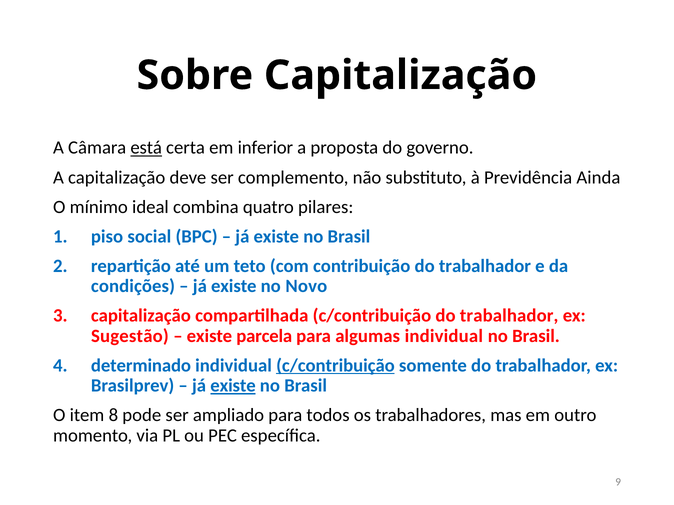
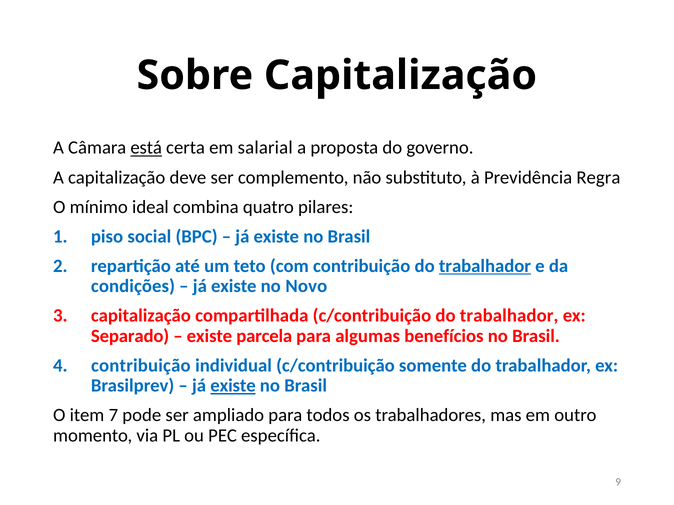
inferior: inferior -> salarial
Ainda: Ainda -> Regra
trabalhador at (485, 266) underline: none -> present
Sugestão: Sugestão -> Separado
algumas individual: individual -> benefícios
determinado at (141, 366): determinado -> contribuição
c/contribuição at (335, 366) underline: present -> none
8: 8 -> 7
